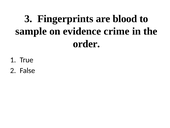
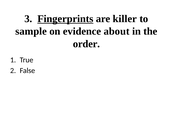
Fingerprints underline: none -> present
blood: blood -> killer
crime: crime -> about
